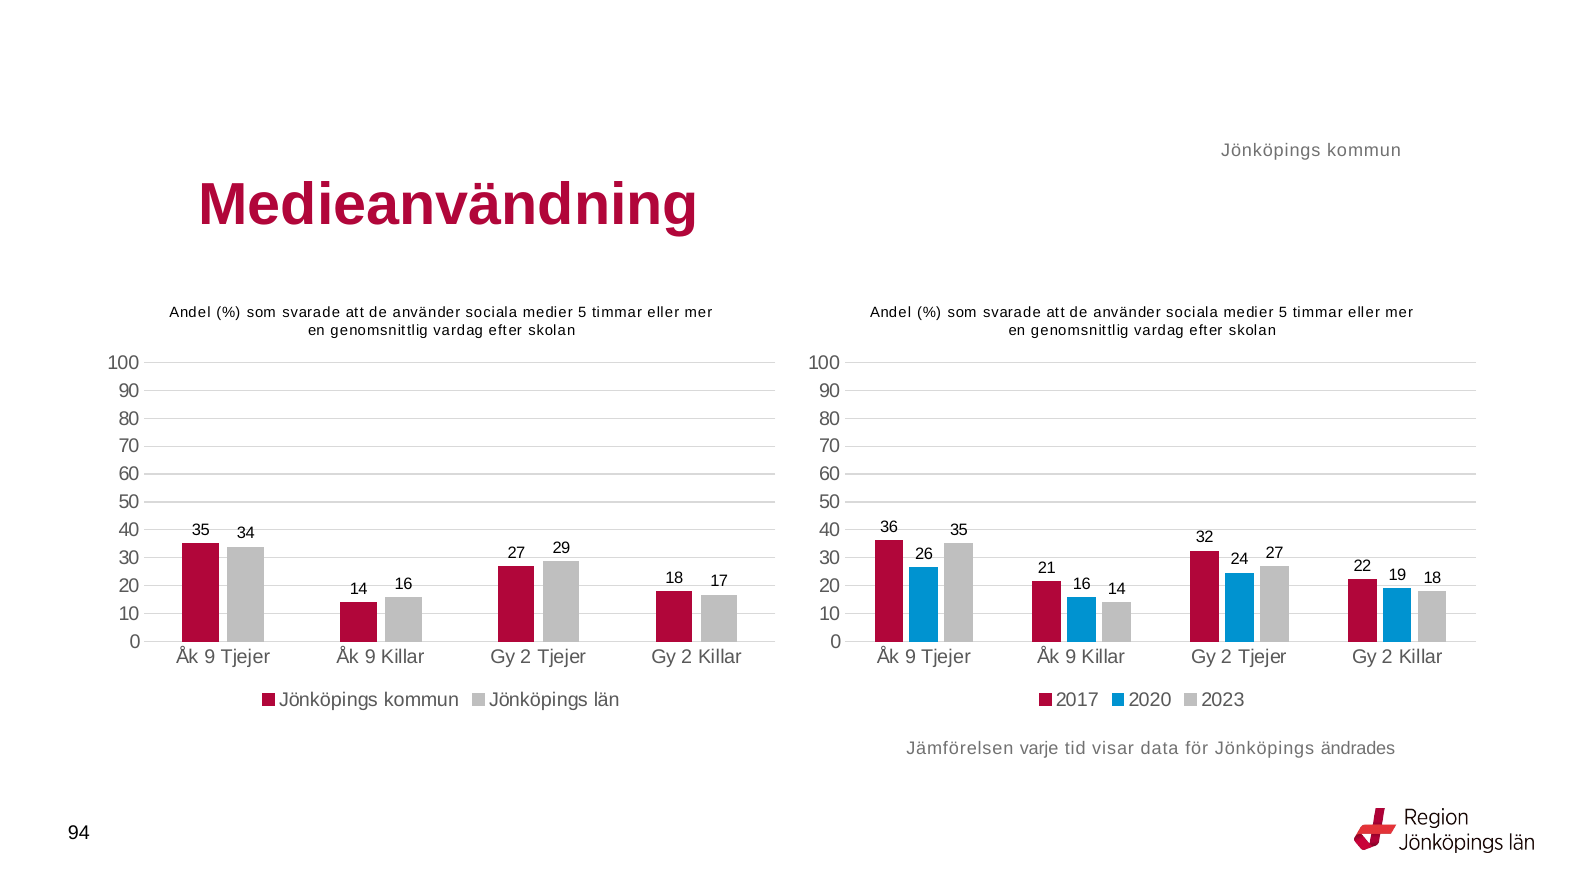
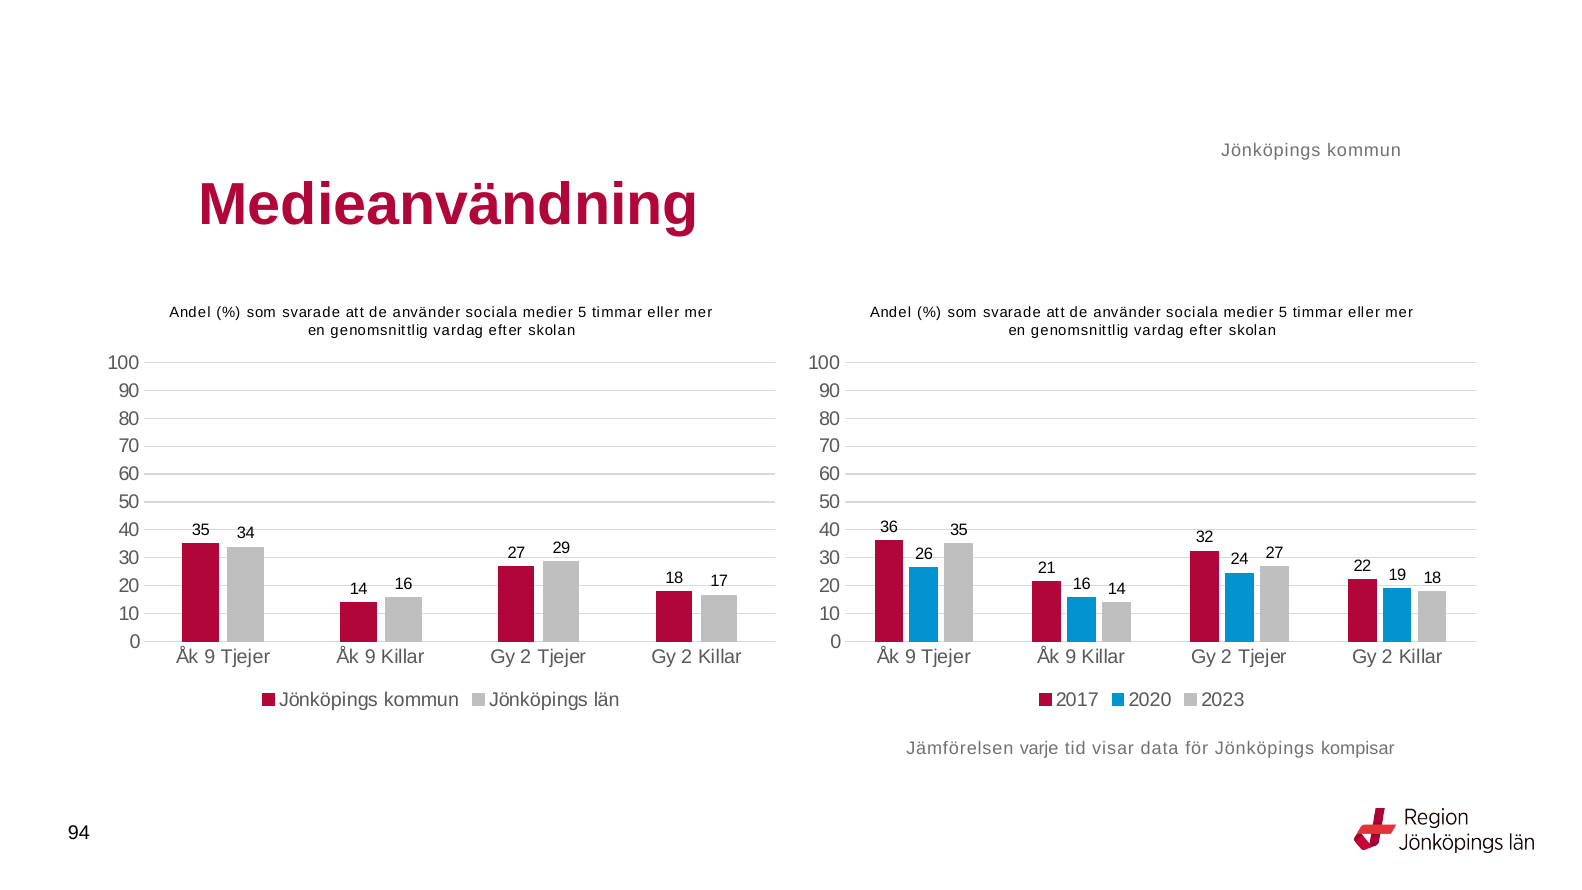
ändrades: ändrades -> kompisar
